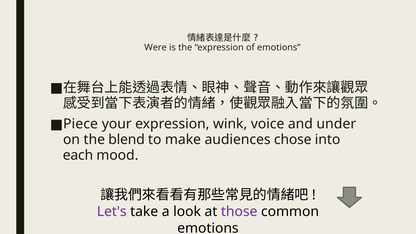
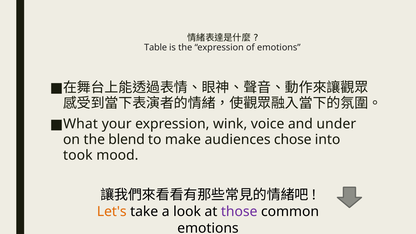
Were: Were -> Table
Piece: Piece -> What
each: each -> took
Let's colour: purple -> orange
